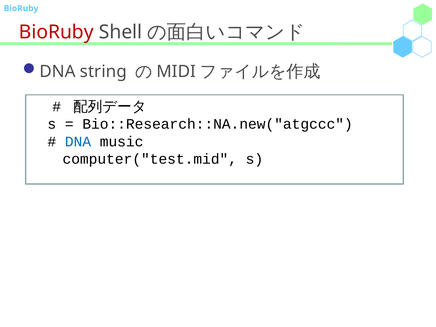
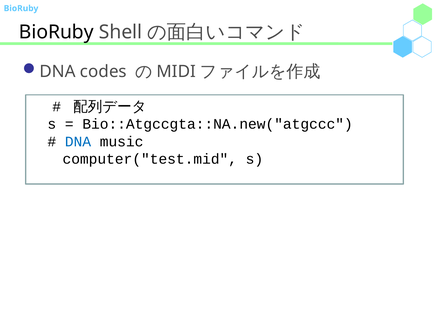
BioRuby at (56, 32) colour: red -> black
string: string -> codes
Bio::Research::NA.new("atgccc: Bio::Research::NA.new("atgccc -> Bio::Atgccgta::NA.new("atgccc
